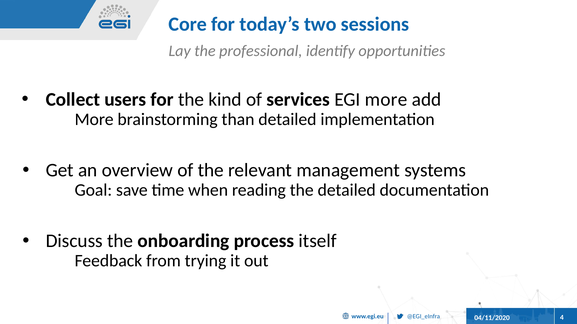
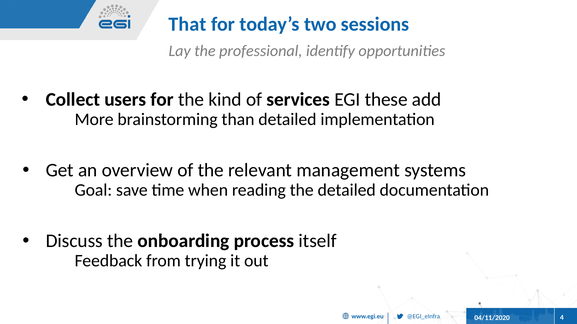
Core: Core -> That
more: more -> these
